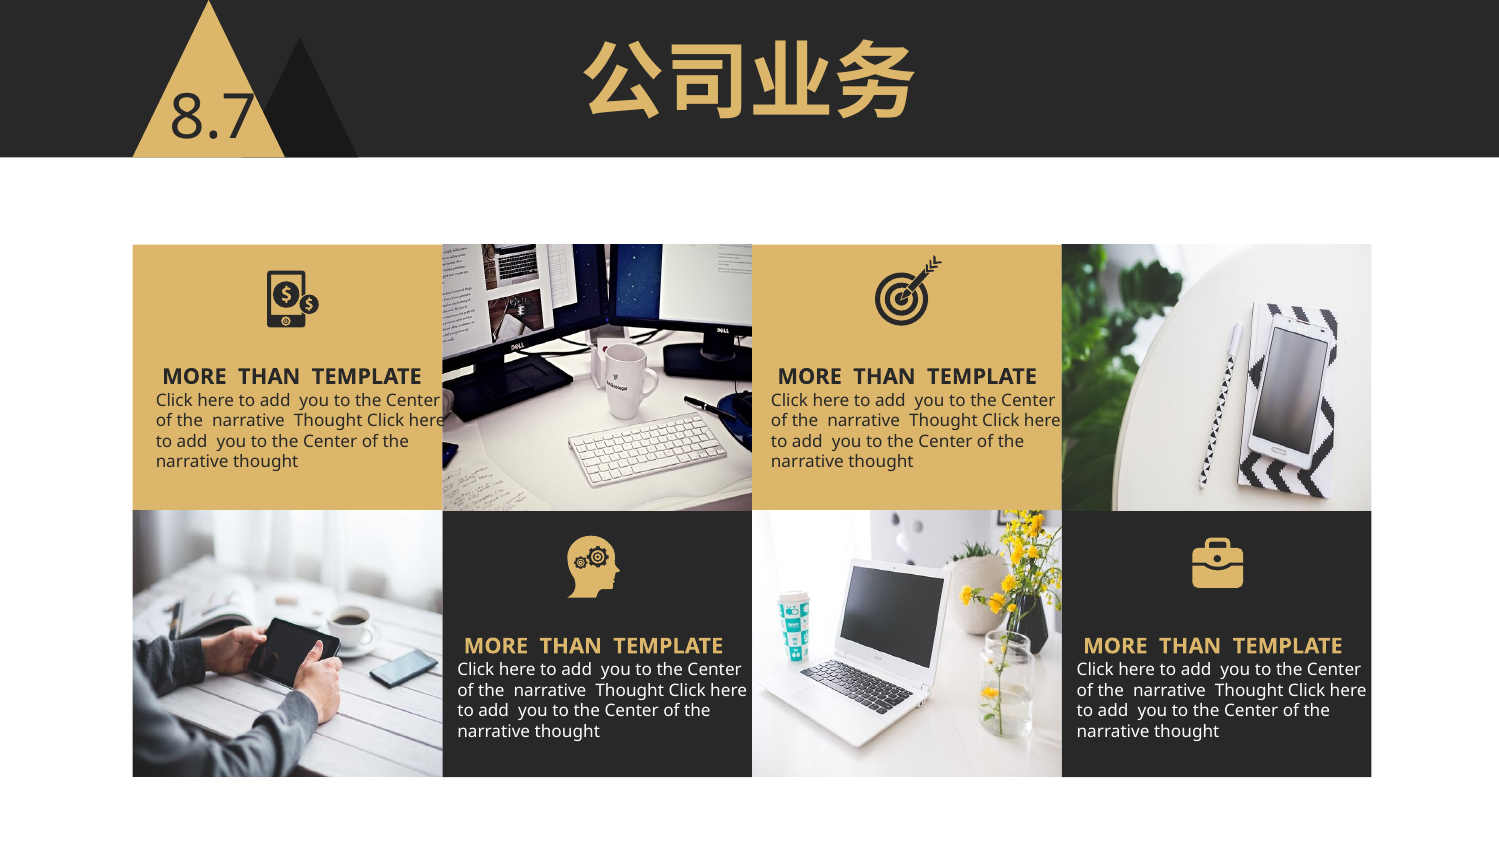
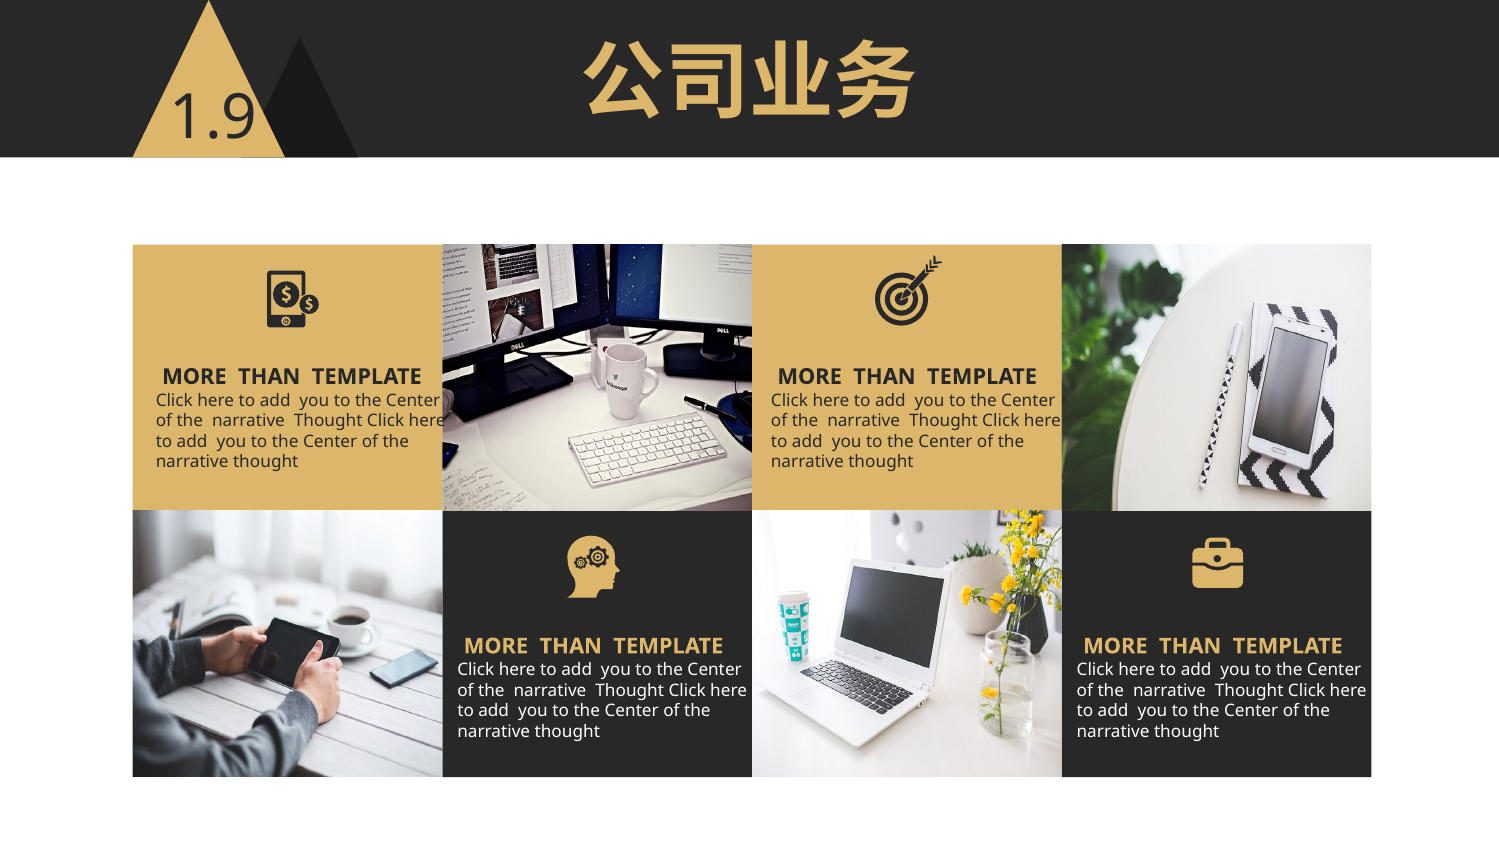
8.7: 8.7 -> 1.9
